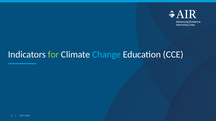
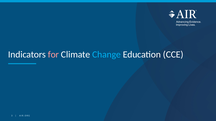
for colour: light green -> pink
